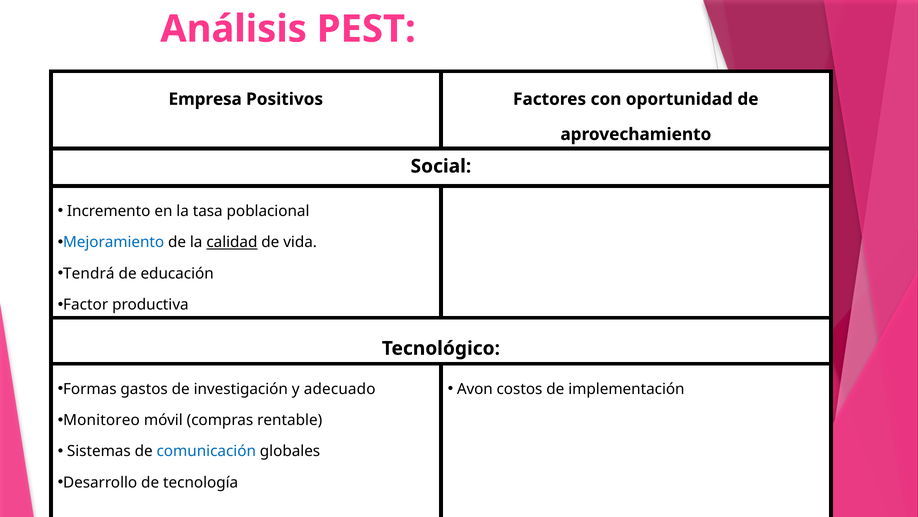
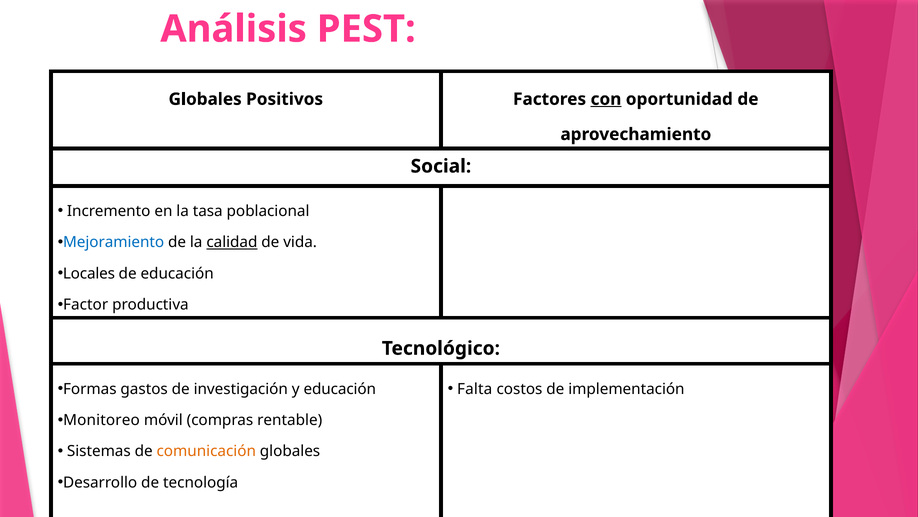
Empresa at (205, 99): Empresa -> Globales
con underline: none -> present
Tendrá: Tendrá -> Locales
y adecuado: adecuado -> educación
Avon: Avon -> Falta
comunicación colour: blue -> orange
